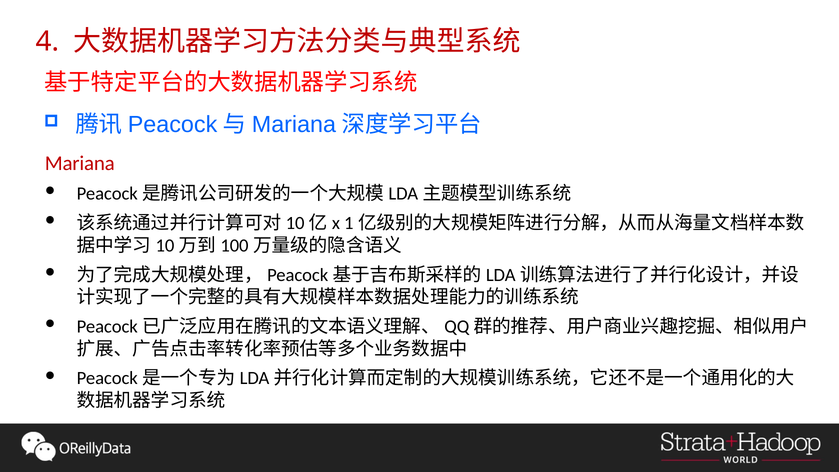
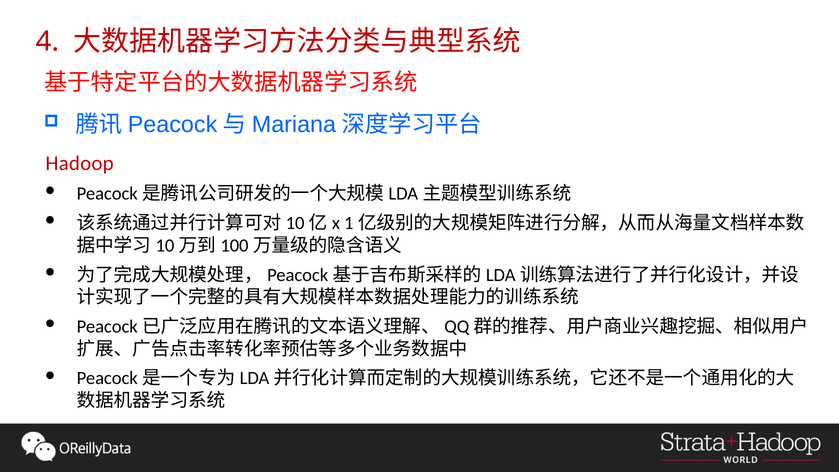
Mariana: Mariana -> Hadoop
